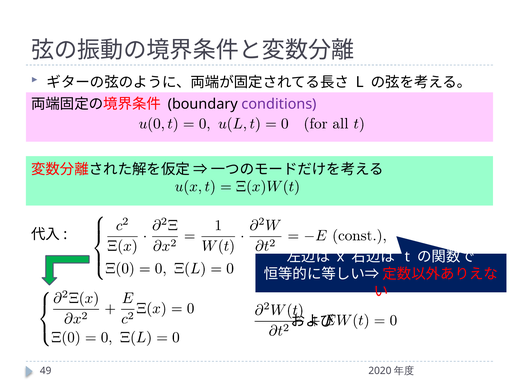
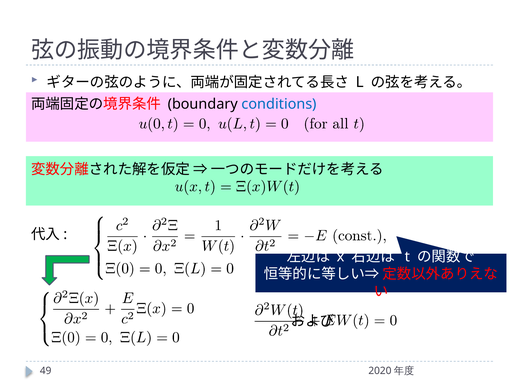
conditions colour: purple -> blue
